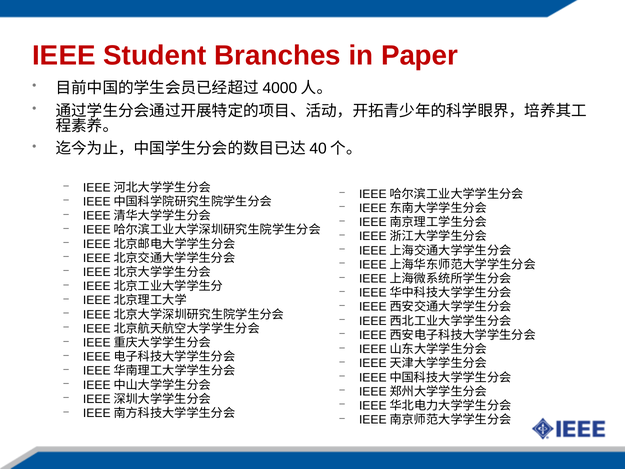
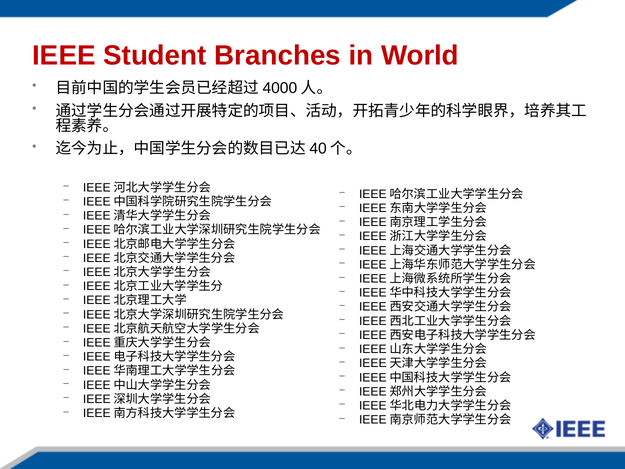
Paper: Paper -> World
